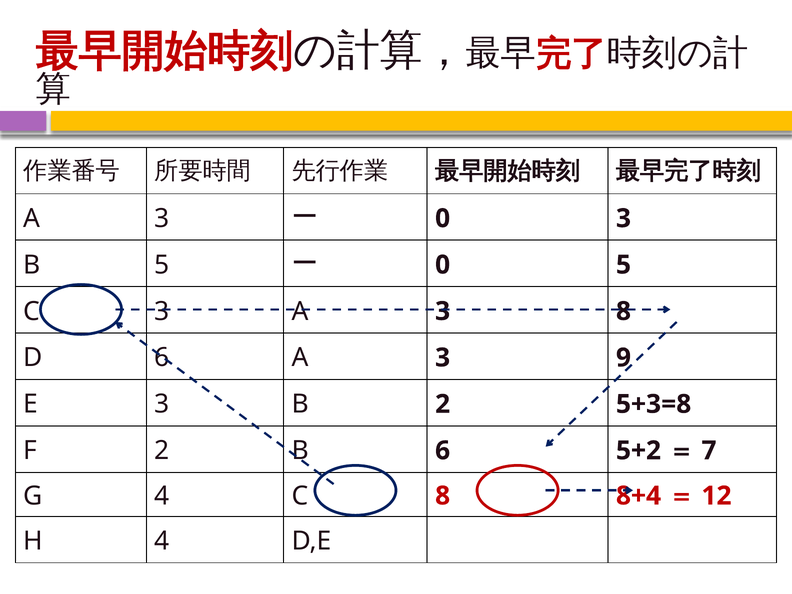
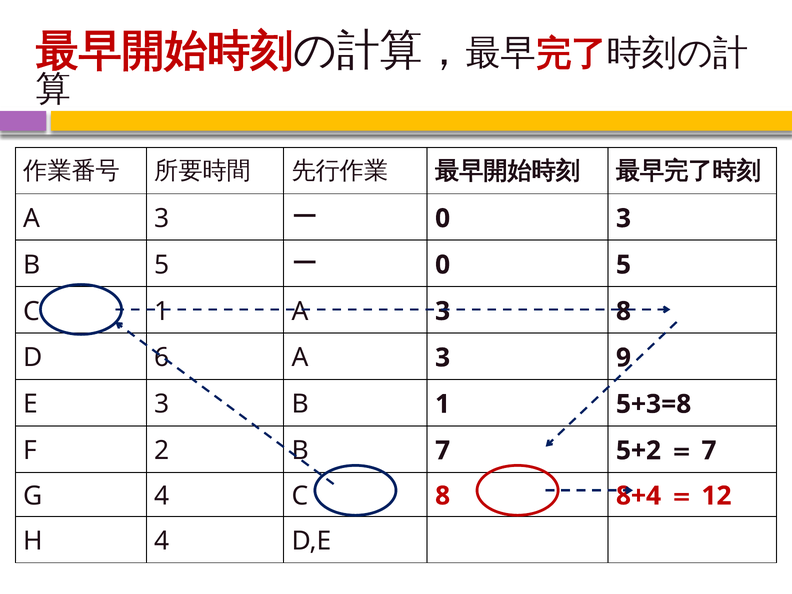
C 3: 3 -> 1
B 2: 2 -> 1
B 6: 6 -> 7
